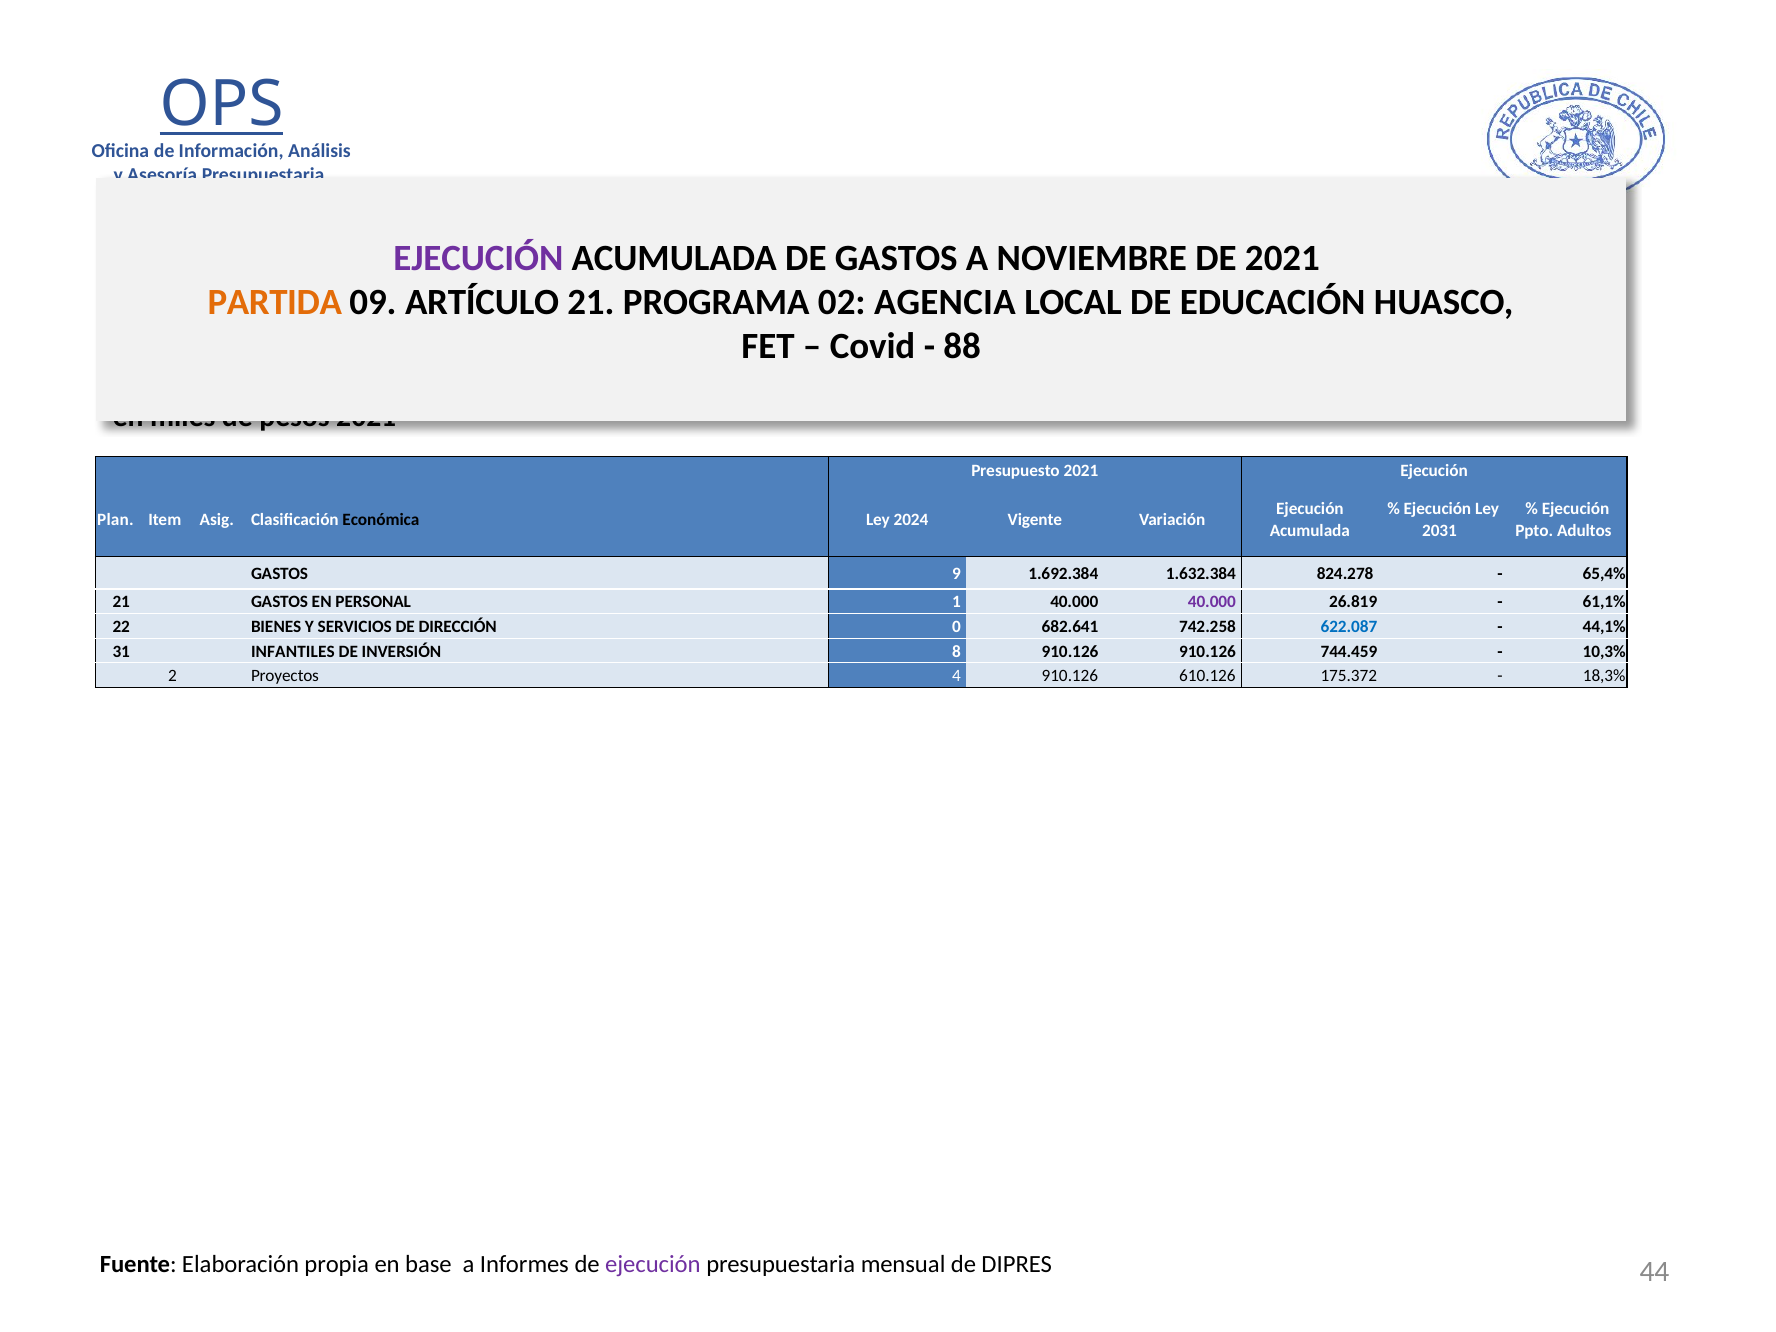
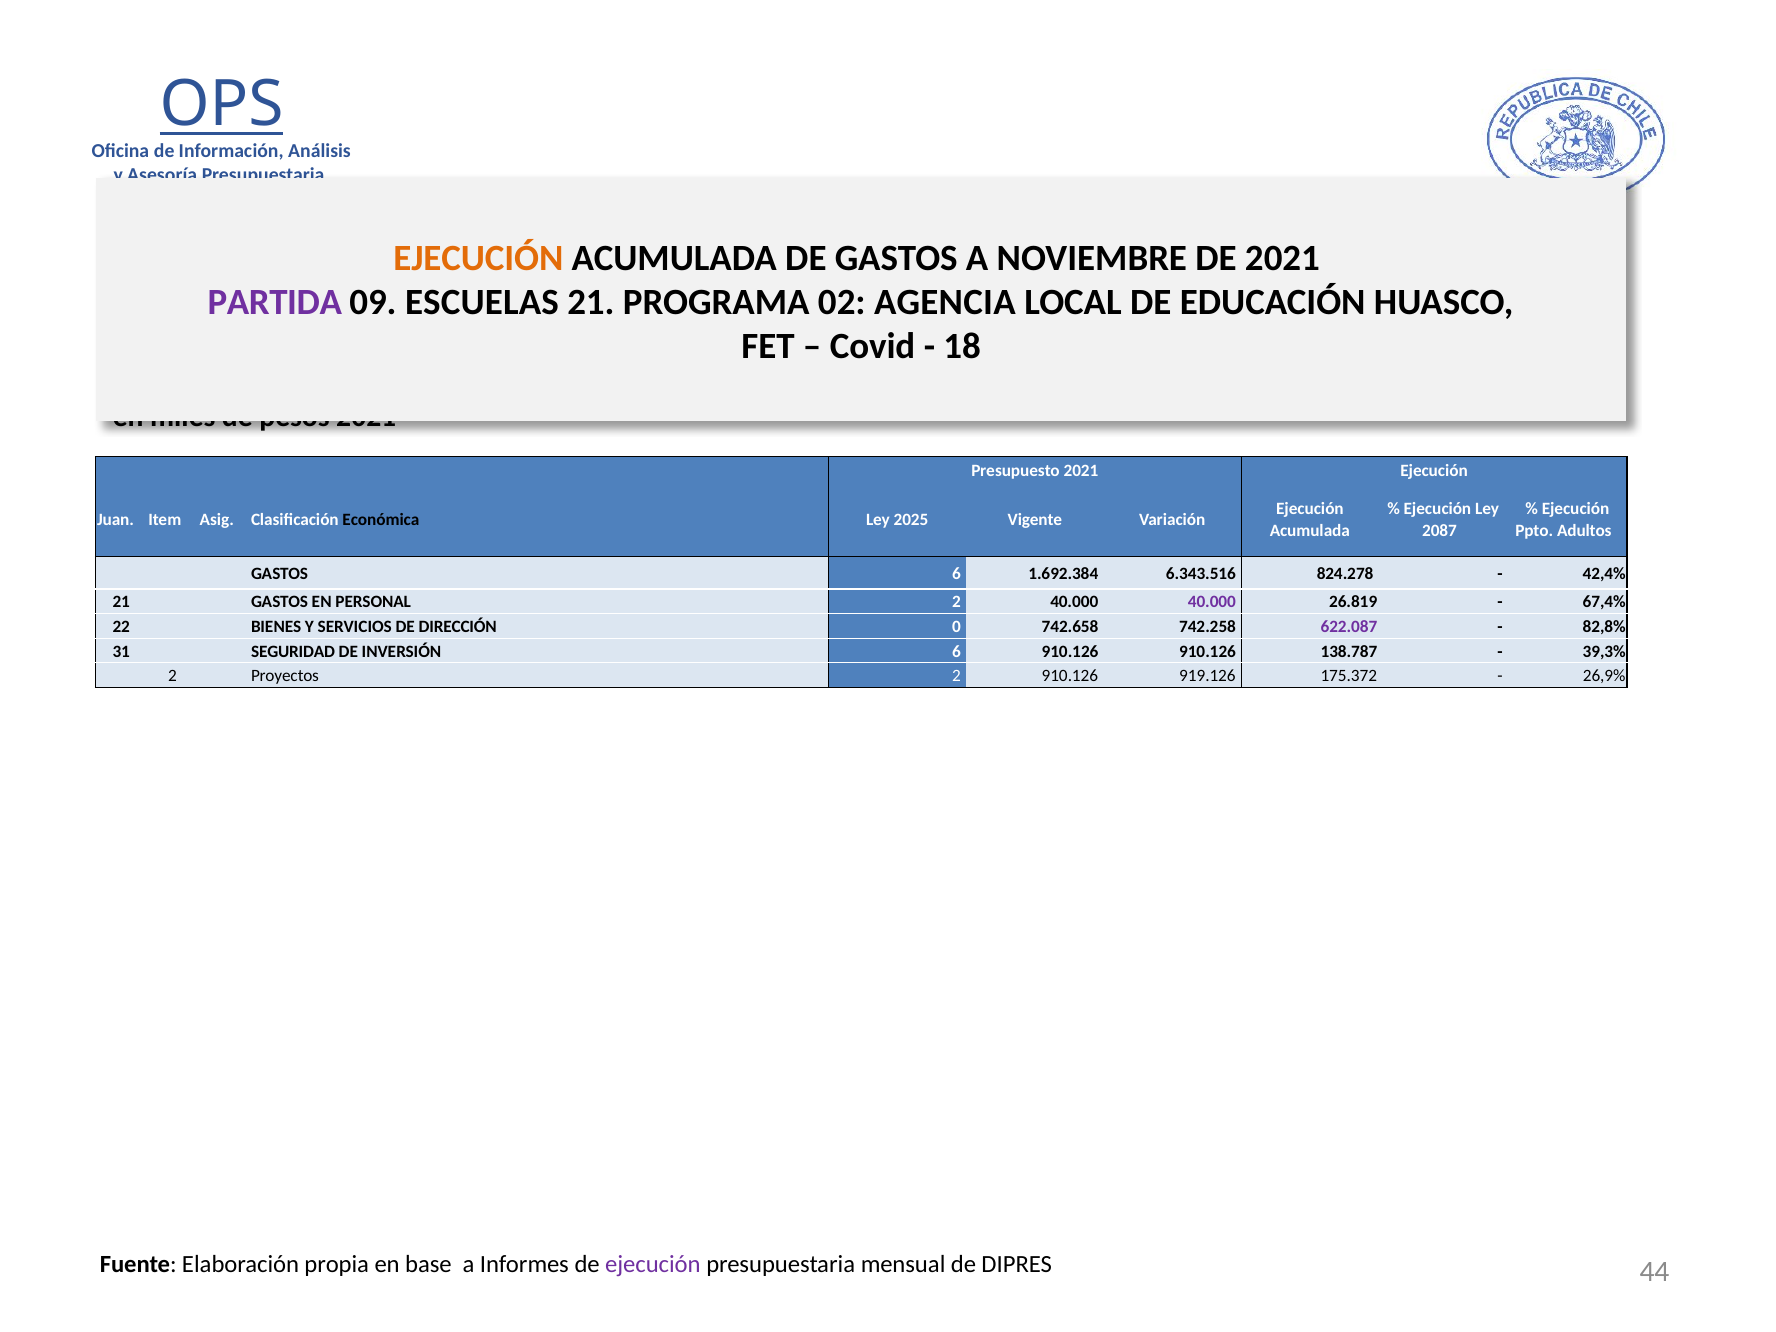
EJECUCIÓN at (478, 258) colour: purple -> orange
PARTIDA colour: orange -> purple
ARTÍCULO: ARTÍCULO -> ESCUELAS
88: 88 -> 18
Plan: Plan -> Juan
2024: 2024 -> 2025
2031: 2031 -> 2087
GASTOS 9: 9 -> 6
1.632.384: 1.632.384 -> 6.343.516
65,4%: 65,4% -> 42,4%
PERSONAL 1: 1 -> 2
61,1%: 61,1% -> 67,4%
682.641: 682.641 -> 742.658
622.087 colour: blue -> purple
44,1%: 44,1% -> 82,8%
INFANTILES: INFANTILES -> SEGURIDAD
INVERSIÓN 8: 8 -> 6
744.459: 744.459 -> 138.787
10,3%: 10,3% -> 39,3%
Proyectos 4: 4 -> 2
610.126: 610.126 -> 919.126
18,3%: 18,3% -> 26,9%
